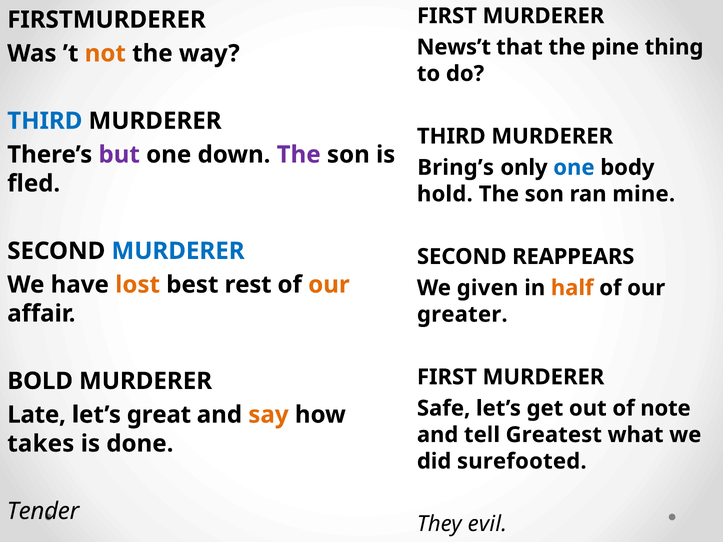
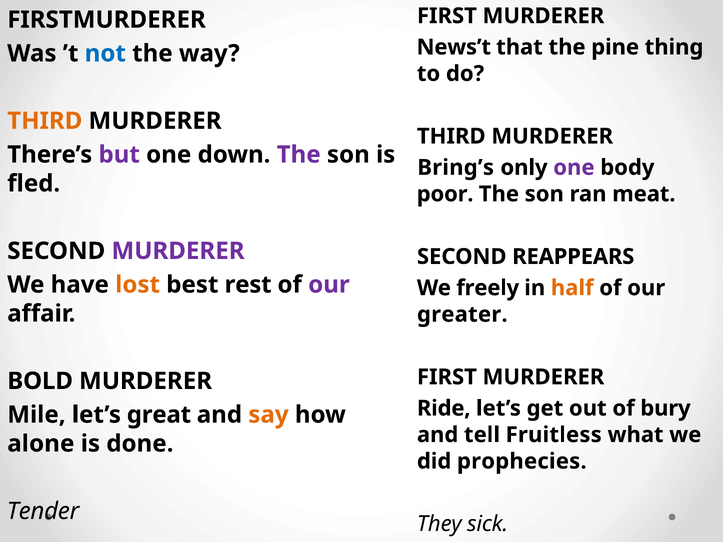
not colour: orange -> blue
THIRD at (45, 121) colour: blue -> orange
one at (574, 168) colour: blue -> purple
hold: hold -> poor
mine: mine -> meat
MURDERER at (178, 251) colour: blue -> purple
our at (329, 285) colour: orange -> purple
given: given -> freely
Safe: Safe -> Ride
note: note -> bury
Late: Late -> Mile
Greatest: Greatest -> Fruitless
takes: takes -> alone
surefooted: surefooted -> prophecies
evil: evil -> sick
